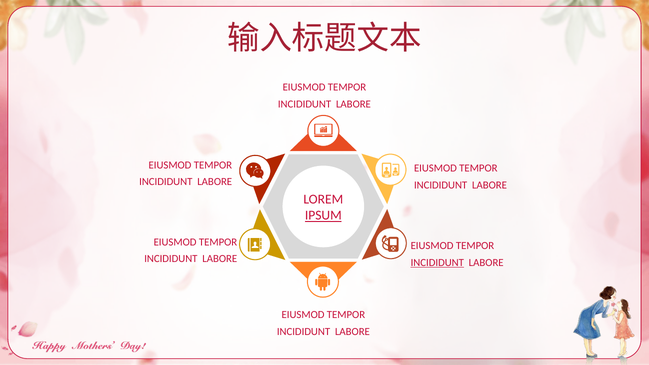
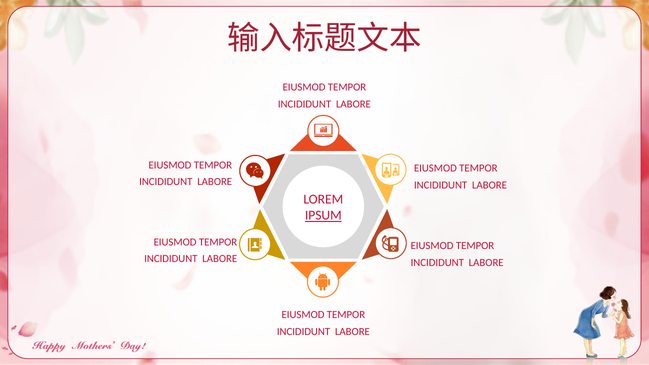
INCIDIDUNT at (437, 263) underline: present -> none
